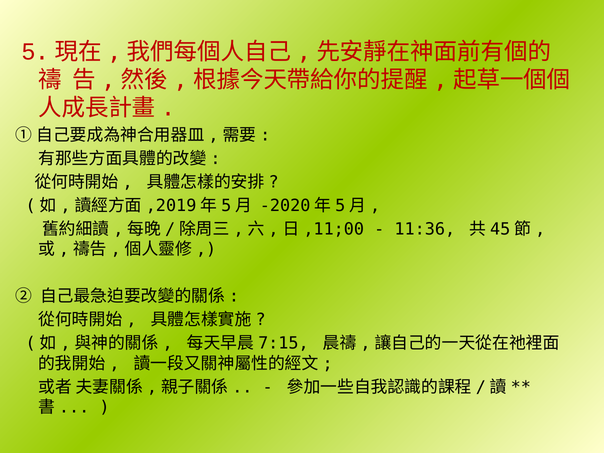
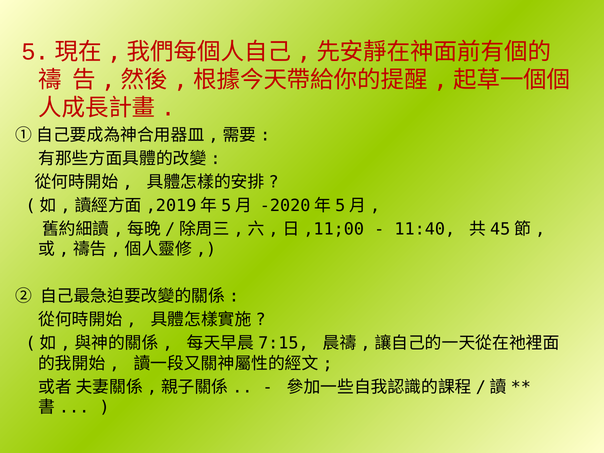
11:36: 11:36 -> 11:40
